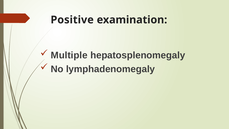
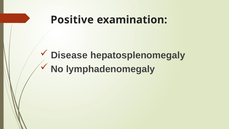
Multiple: Multiple -> Disease
